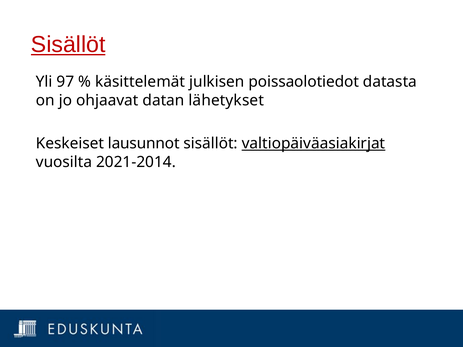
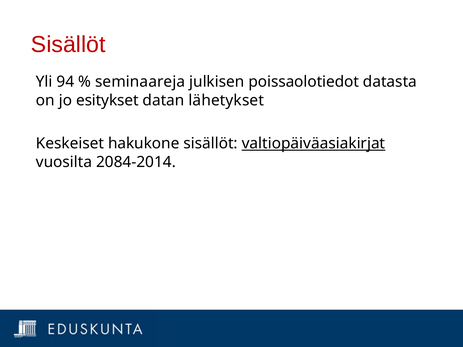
Sisällöt at (68, 45) underline: present -> none
97: 97 -> 94
käsittelemät: käsittelemät -> seminaareja
ohjaavat: ohjaavat -> esitykset
lausunnot: lausunnot -> hakukone
2021-2014: 2021-2014 -> 2084-2014
